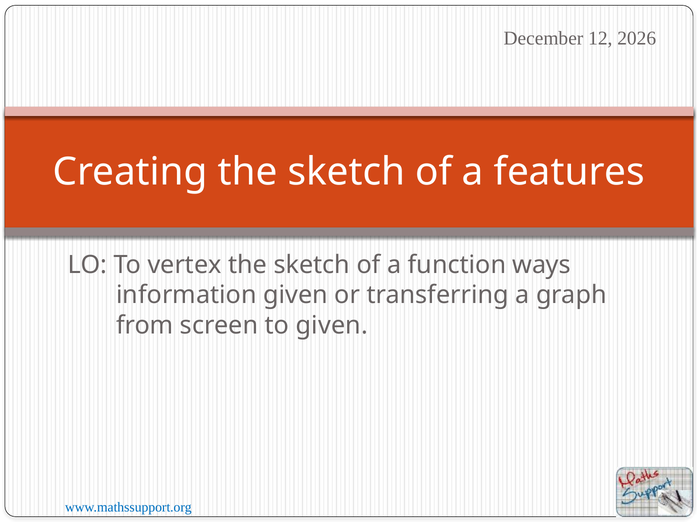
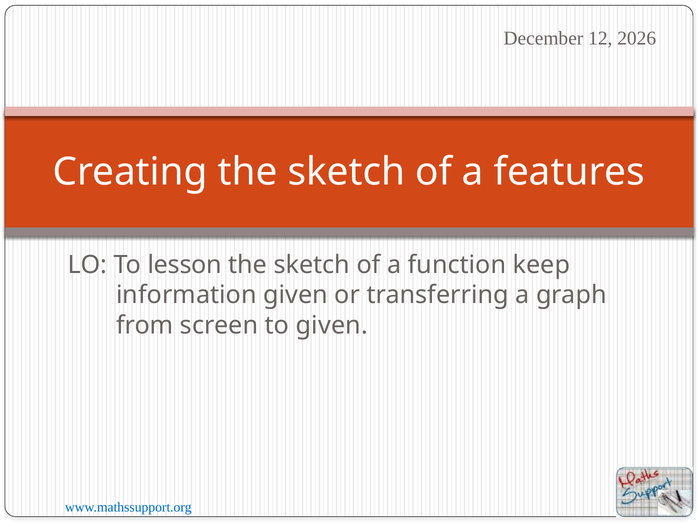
vertex: vertex -> lesson
ways: ways -> keep
